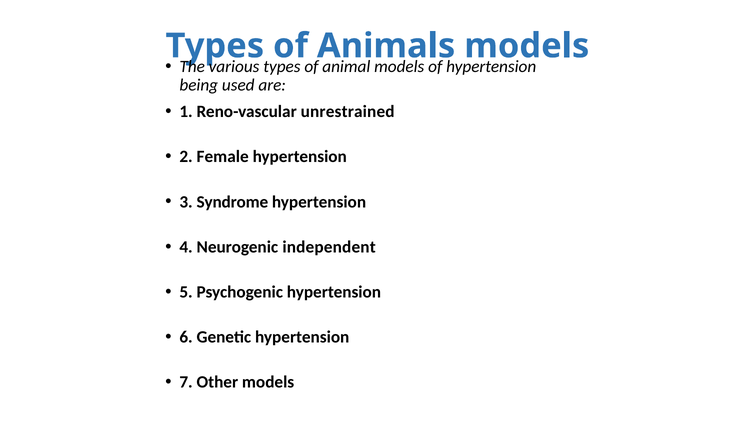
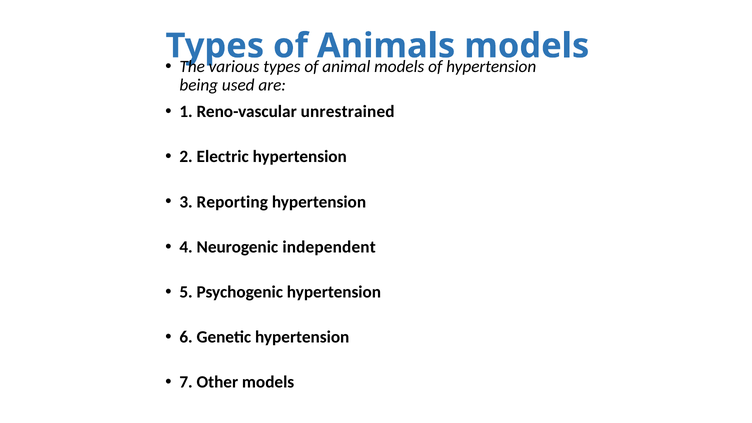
Female: Female -> Electric
Syndrome: Syndrome -> Reporting
